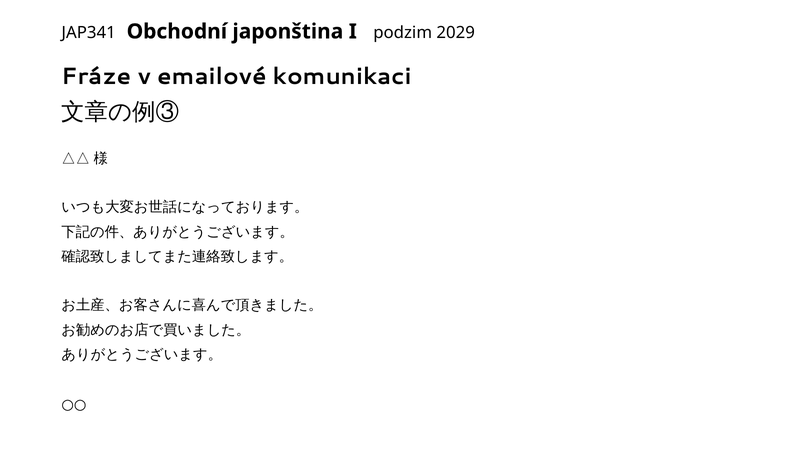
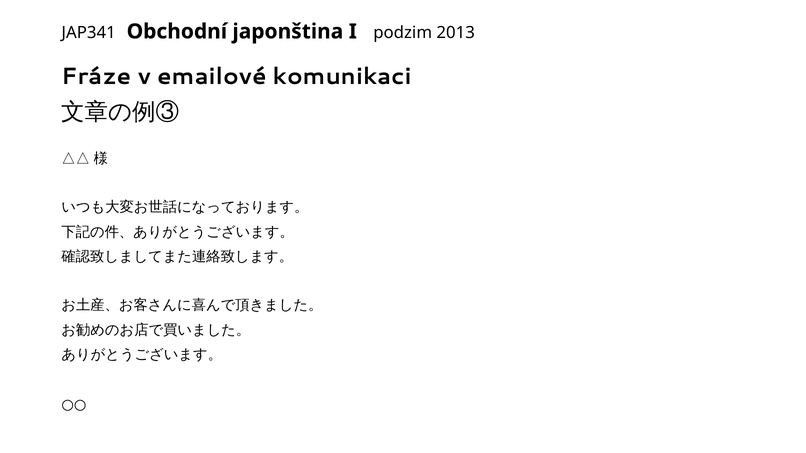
2029: 2029 -> 2013
